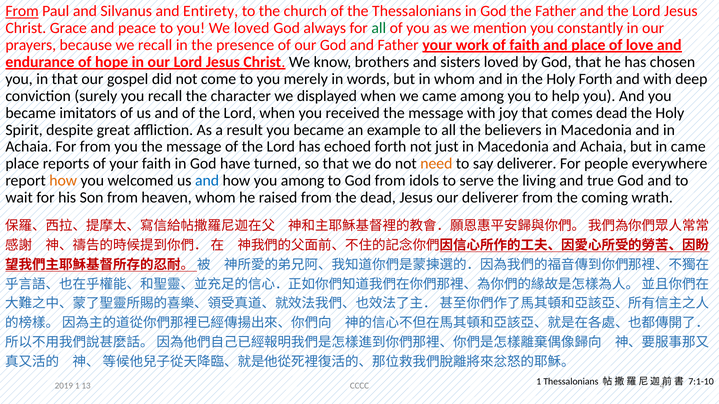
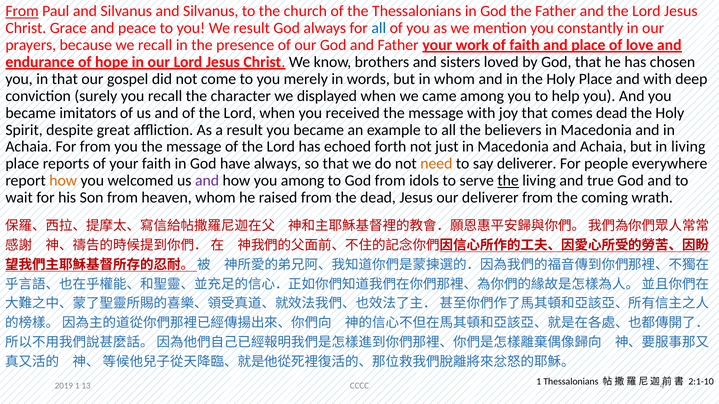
Silvanus and Entirety: Entirety -> Silvanus
We loved: loved -> result
all at (379, 28) colour: green -> blue
Holy Forth: Forth -> Place
in came: came -> living
have turned: turned -> always
and at (207, 181) colour: blue -> purple
the at (508, 181) underline: none -> present
7:1-10: 7:1-10 -> 2:1-10
